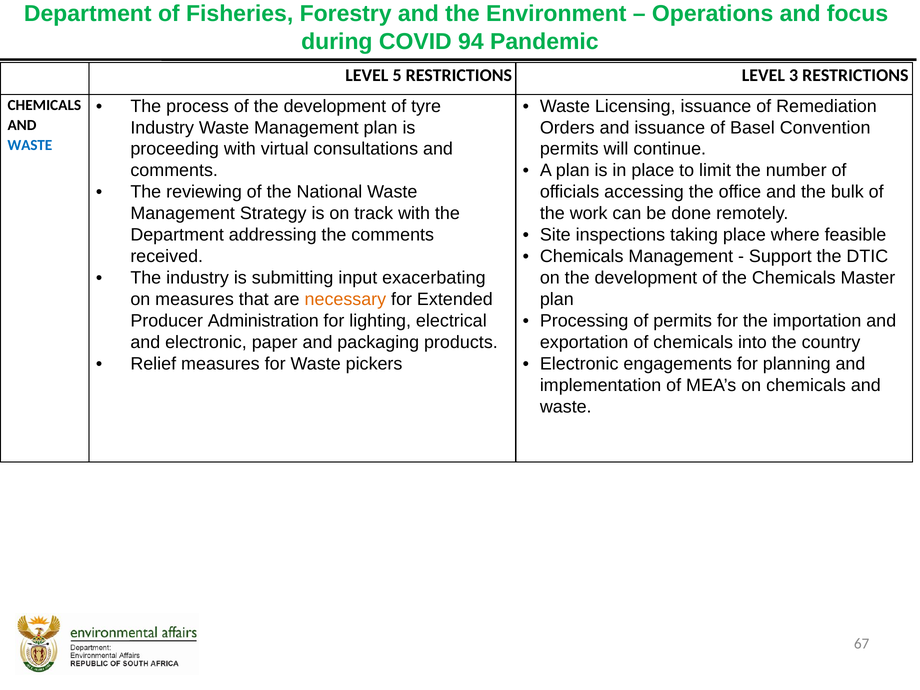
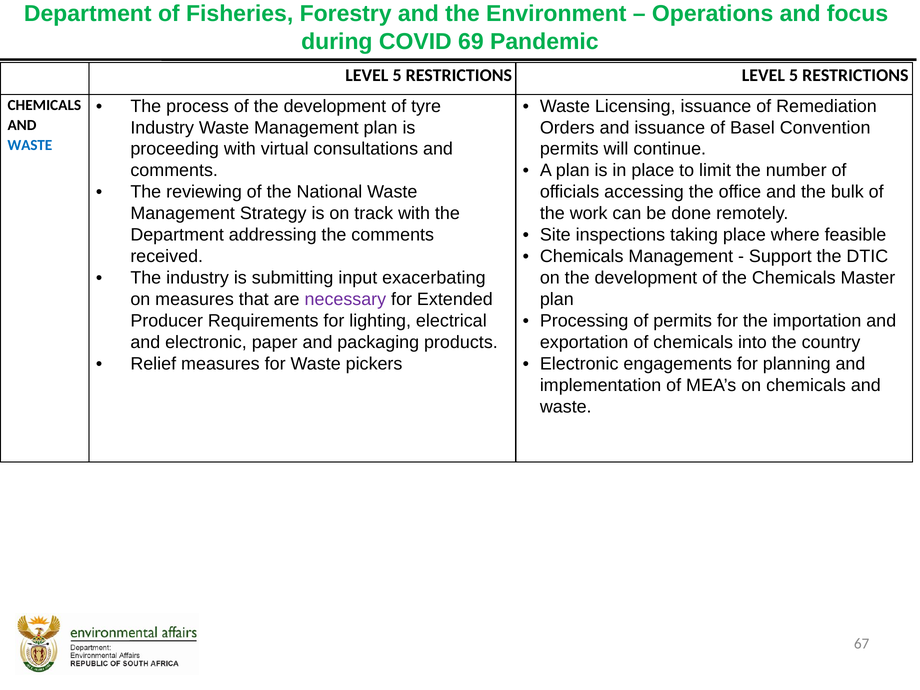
94: 94 -> 69
RESTRICTIONS LEVEL 3: 3 -> 5
necessary colour: orange -> purple
Administration: Administration -> Requirements
